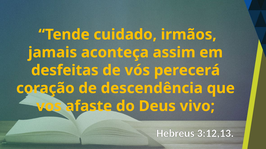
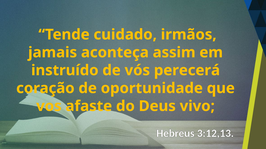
desfeitas: desfeitas -> instruído
descendência: descendência -> oportunidade
